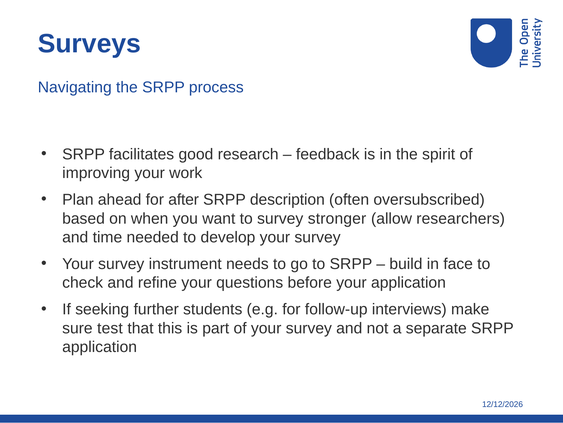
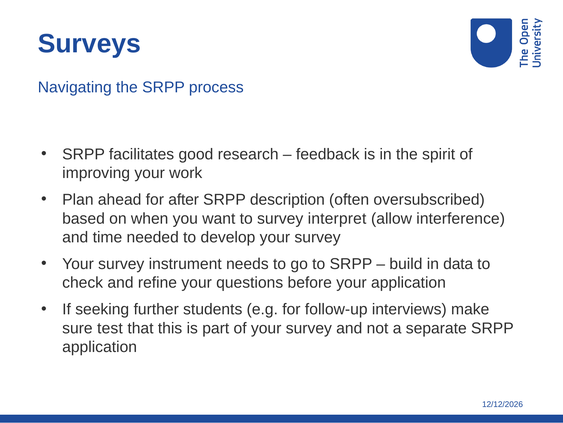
stronger: stronger -> interpret
researchers: researchers -> interference
face: face -> data
